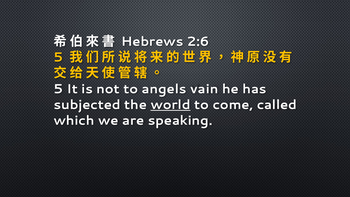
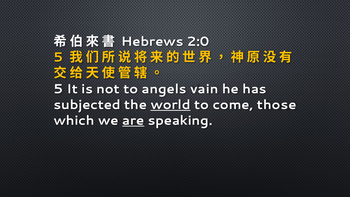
2:6: 2:6 -> 2:0
called: called -> those
are underline: none -> present
